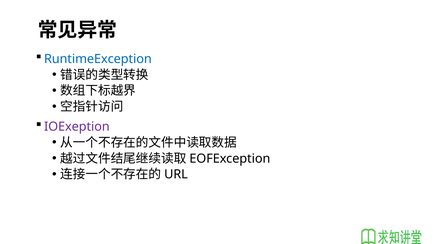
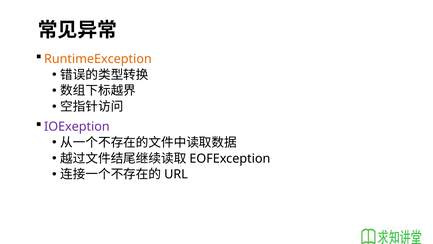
RuntimeException colour: blue -> orange
